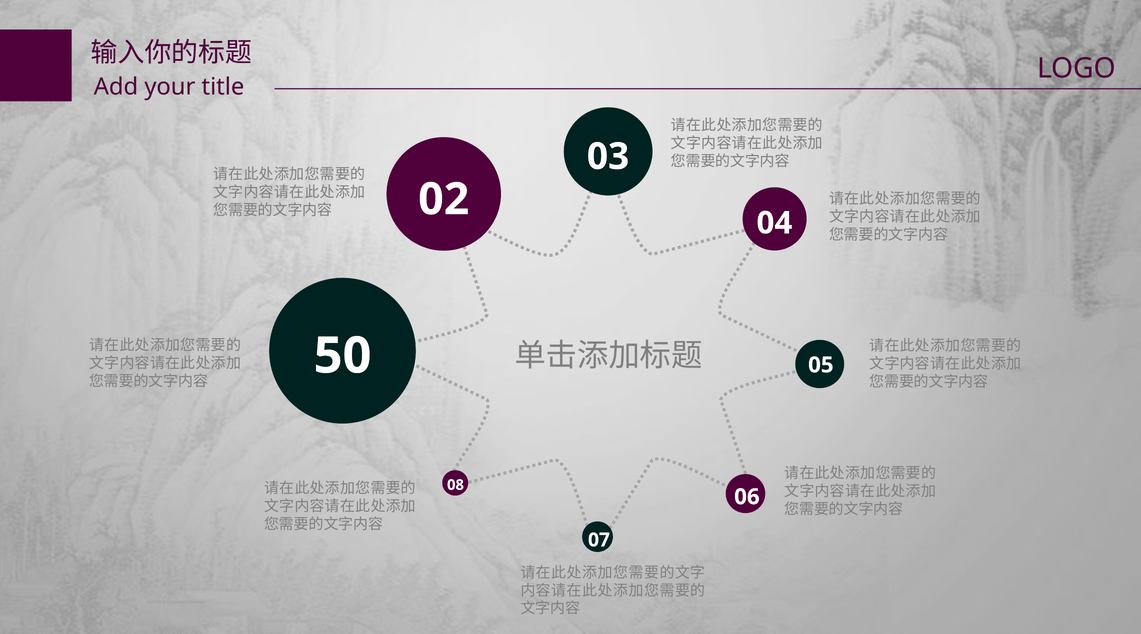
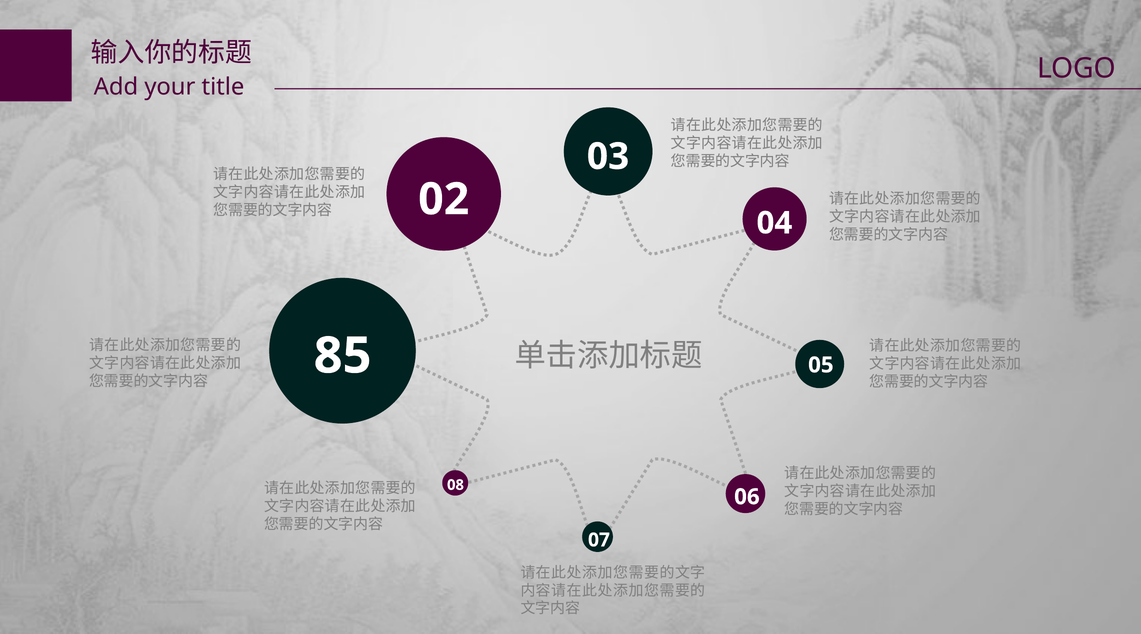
50: 50 -> 85
